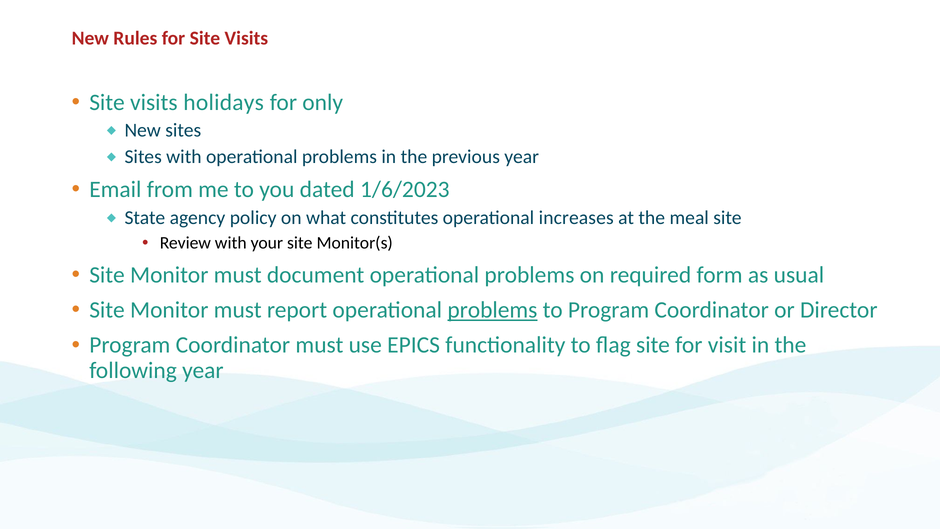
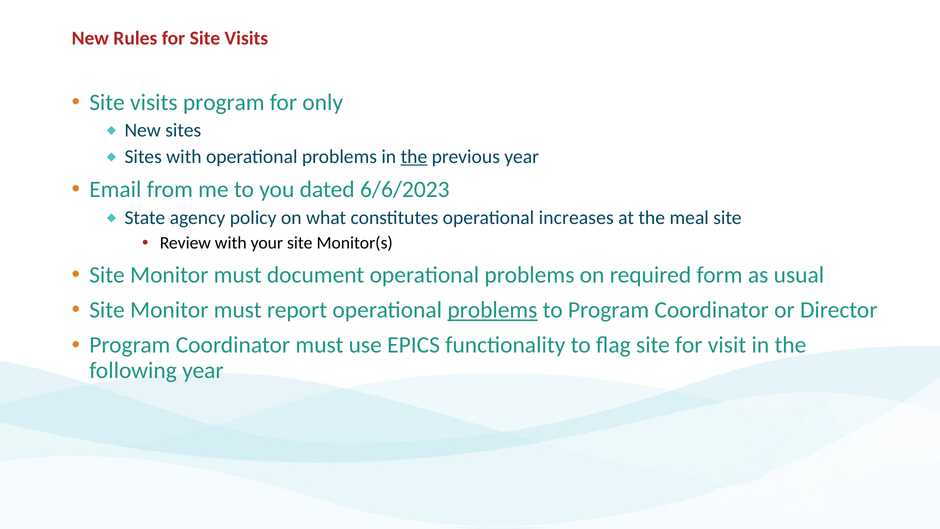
visits holidays: holidays -> program
the at (414, 157) underline: none -> present
1/6/2023: 1/6/2023 -> 6/6/2023
